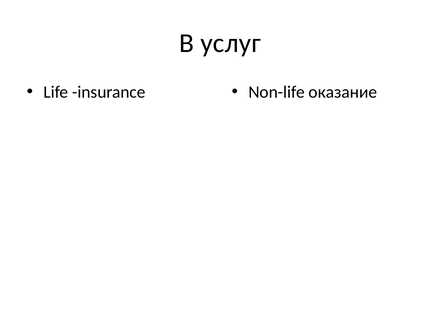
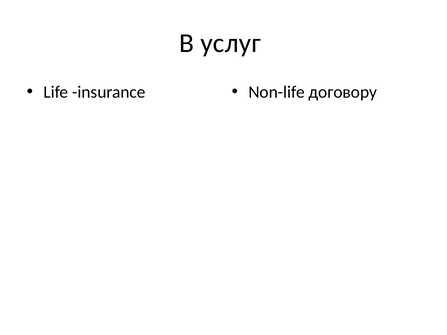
оказание: оказание -> договору
